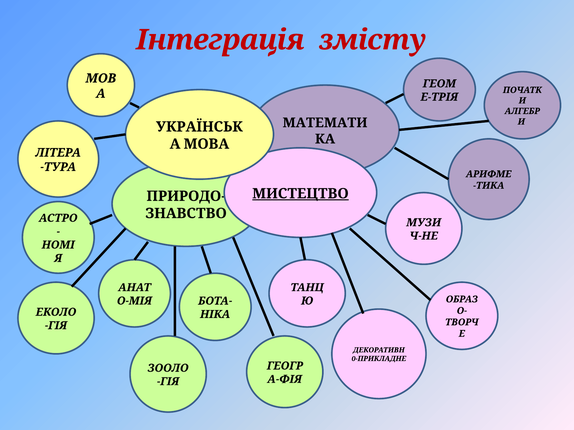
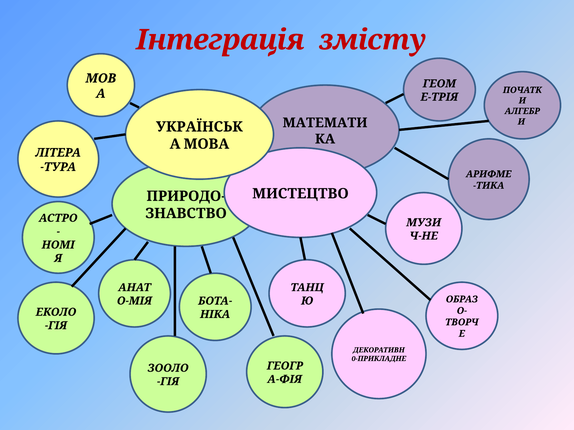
МИСТЕЦТВО underline: present -> none
